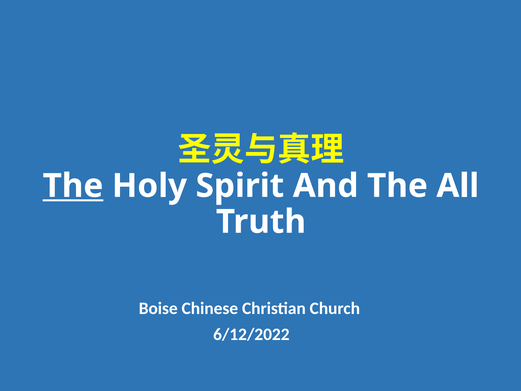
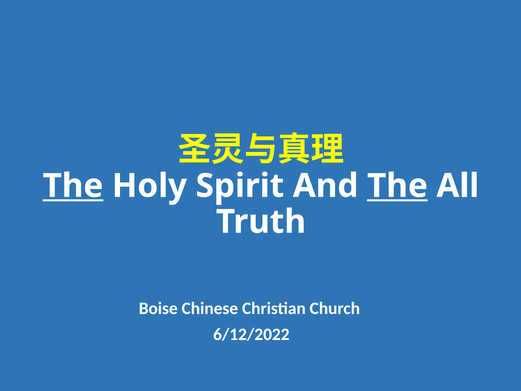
The at (397, 186) underline: none -> present
